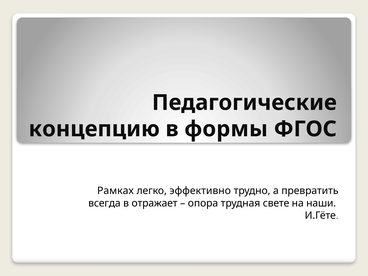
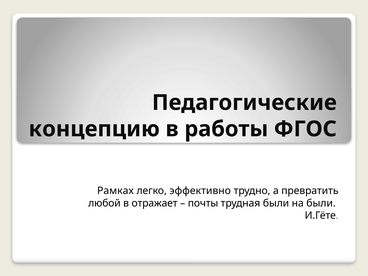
формы: формы -> работы
всегда: всегда -> любой
опора: опора -> почты
трудная свете: свете -> были
на наши: наши -> были
